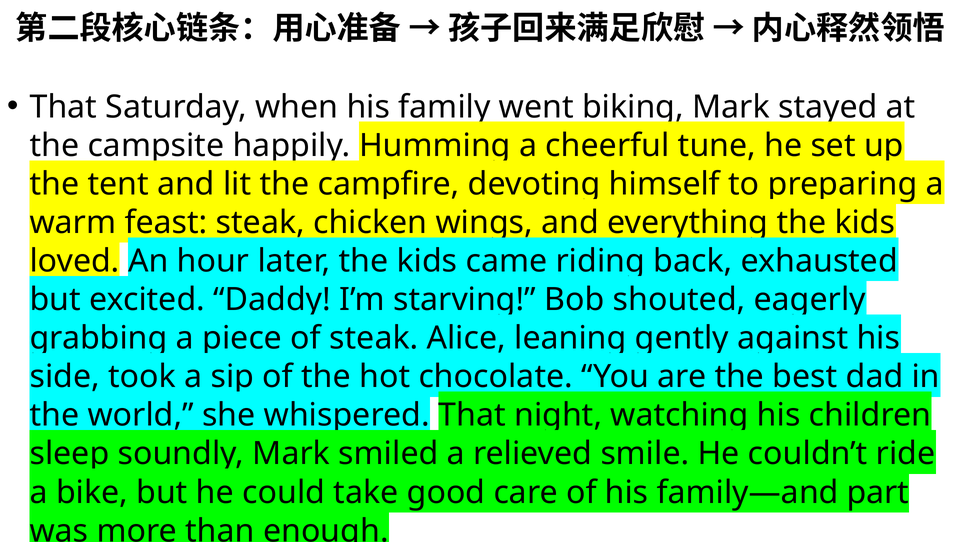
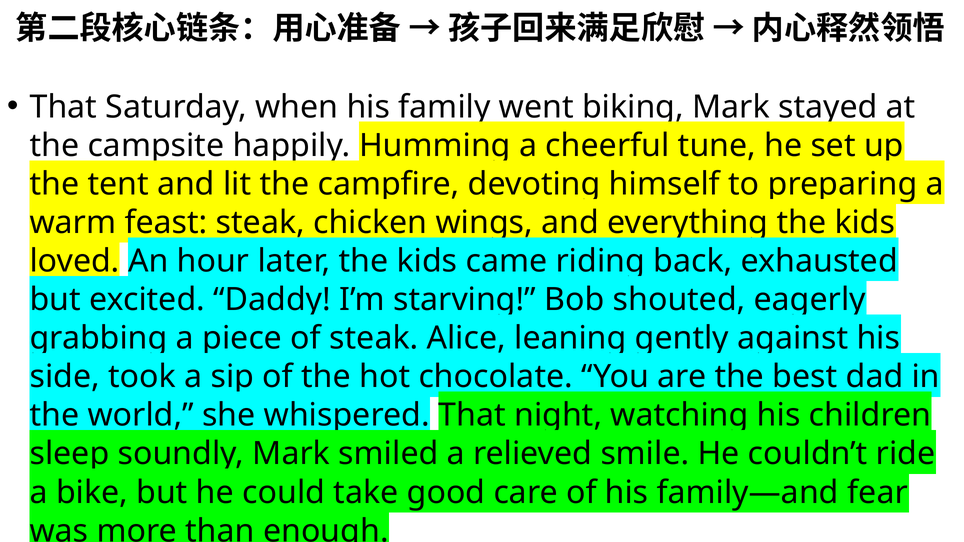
part: part -> fear
